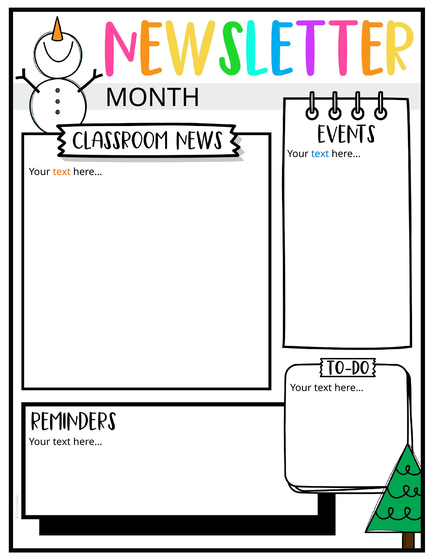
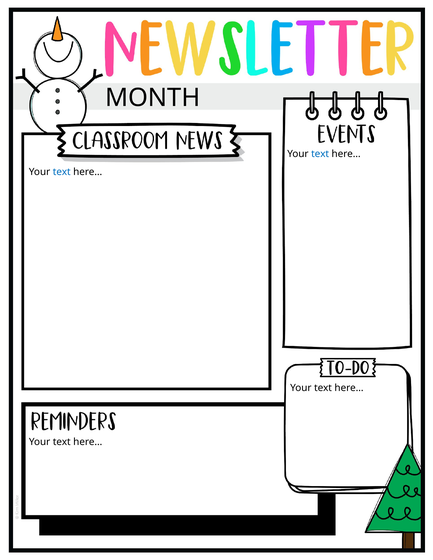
text at (62, 172) colour: orange -> blue
